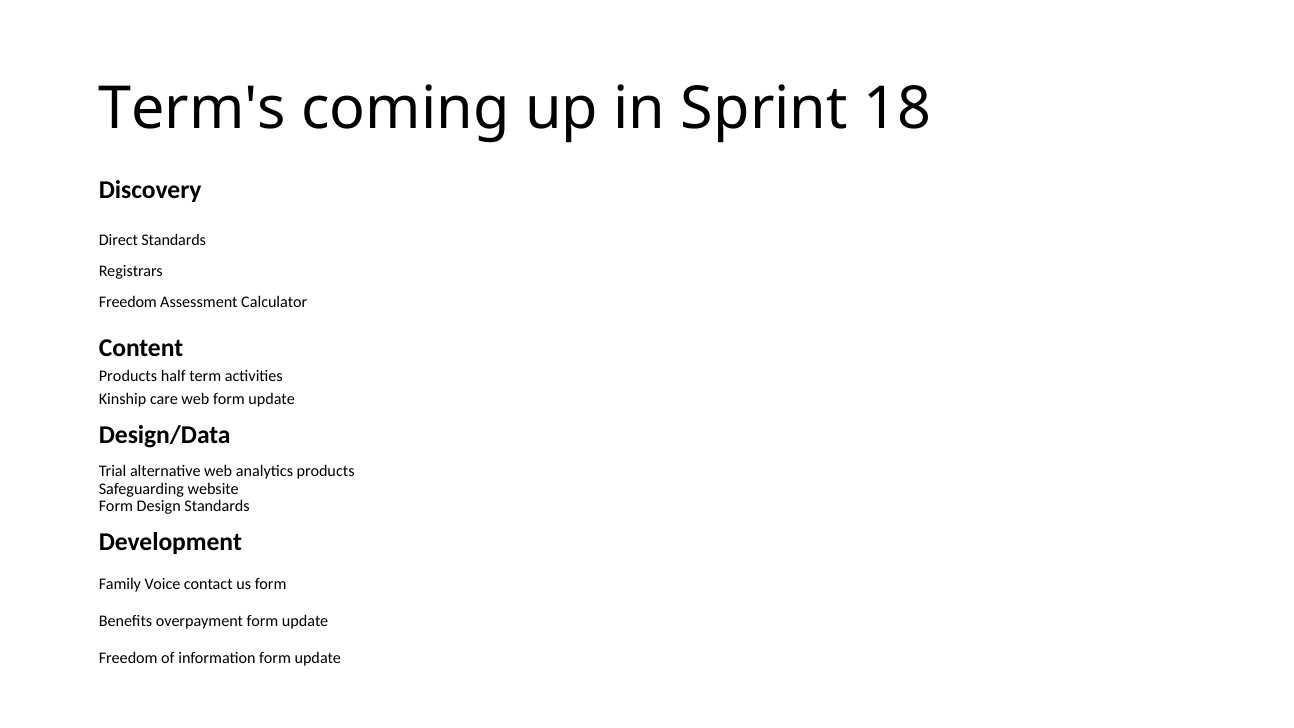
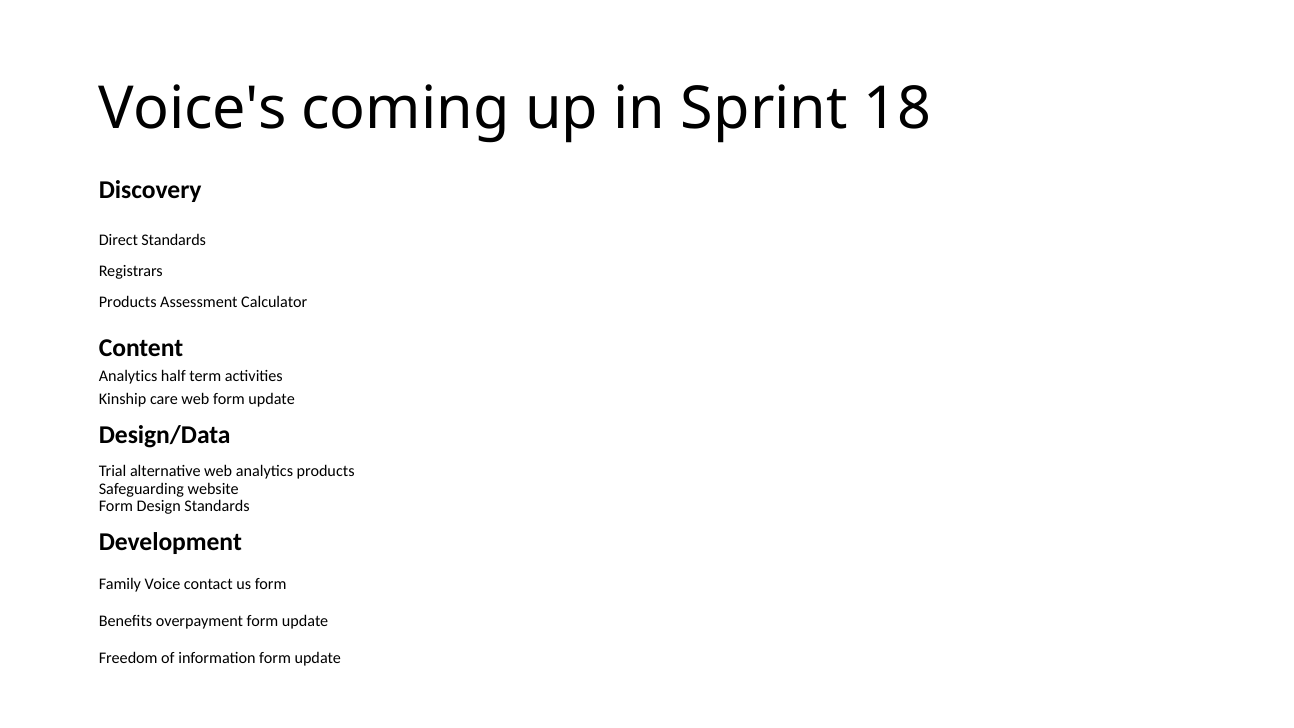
Term's: Term's -> Voice's
Freedom at (128, 302): Freedom -> Products
Products at (128, 376): Products -> Analytics
